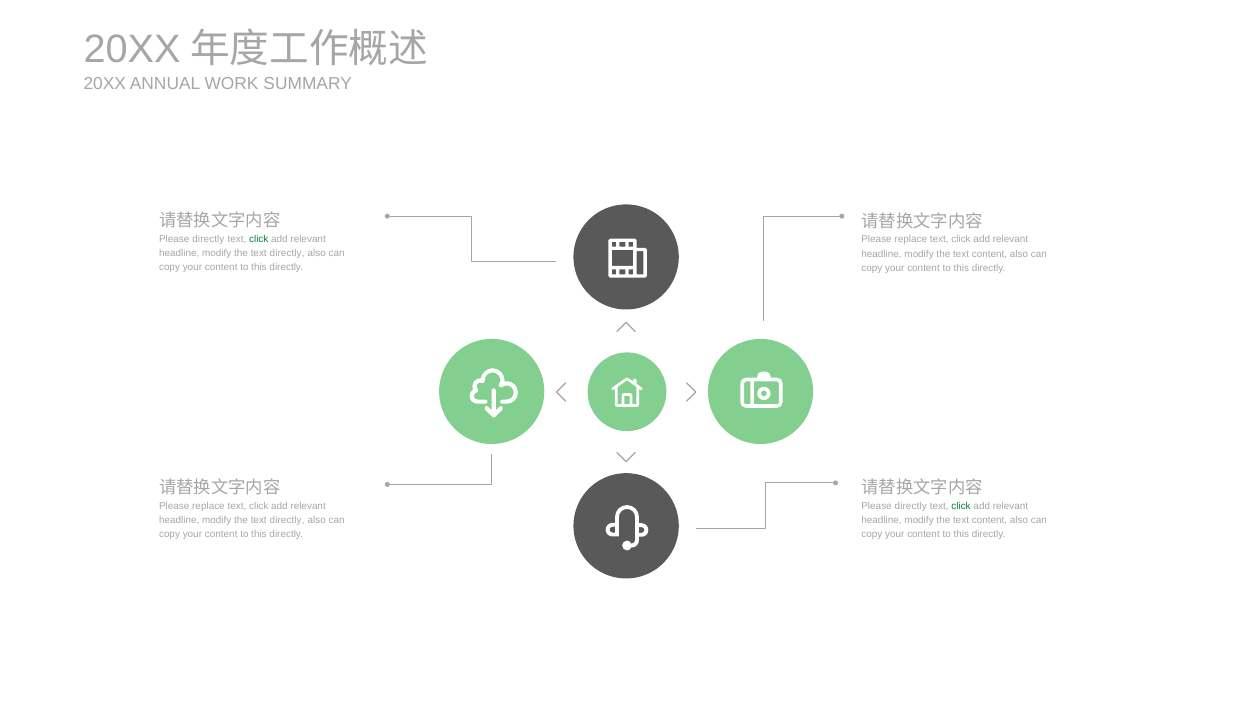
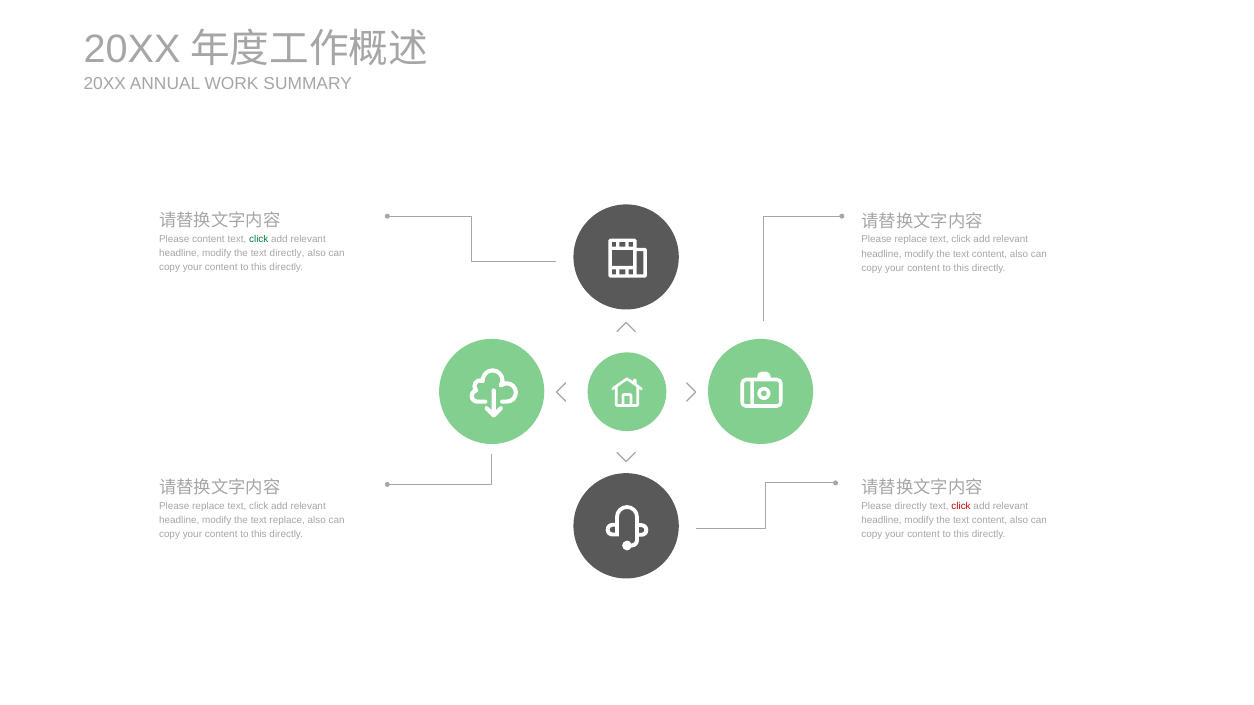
directly at (208, 239): directly -> content
click at (961, 506) colour: green -> red
directly at (287, 520): directly -> replace
